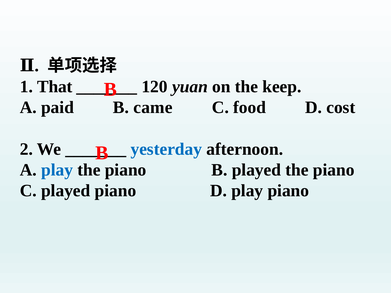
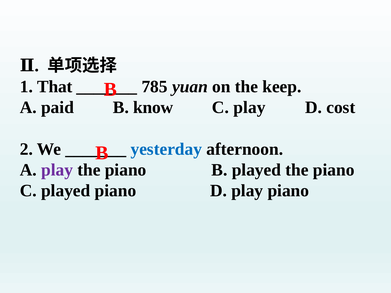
120: 120 -> 785
came: came -> know
C food: food -> play
play at (57, 170) colour: blue -> purple
